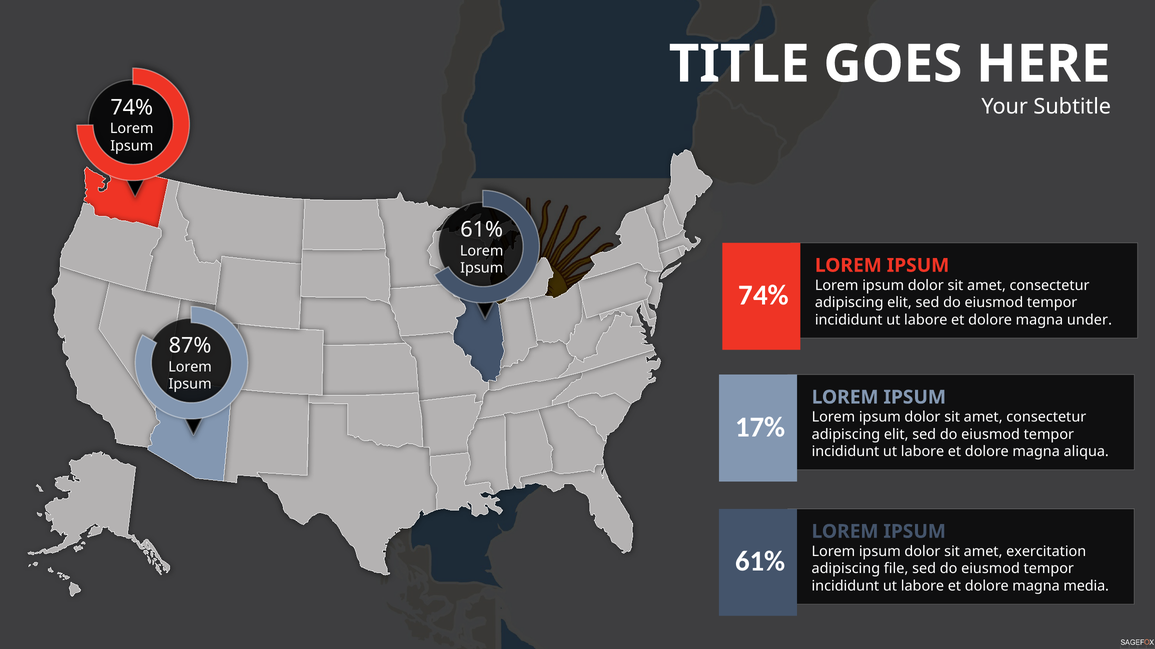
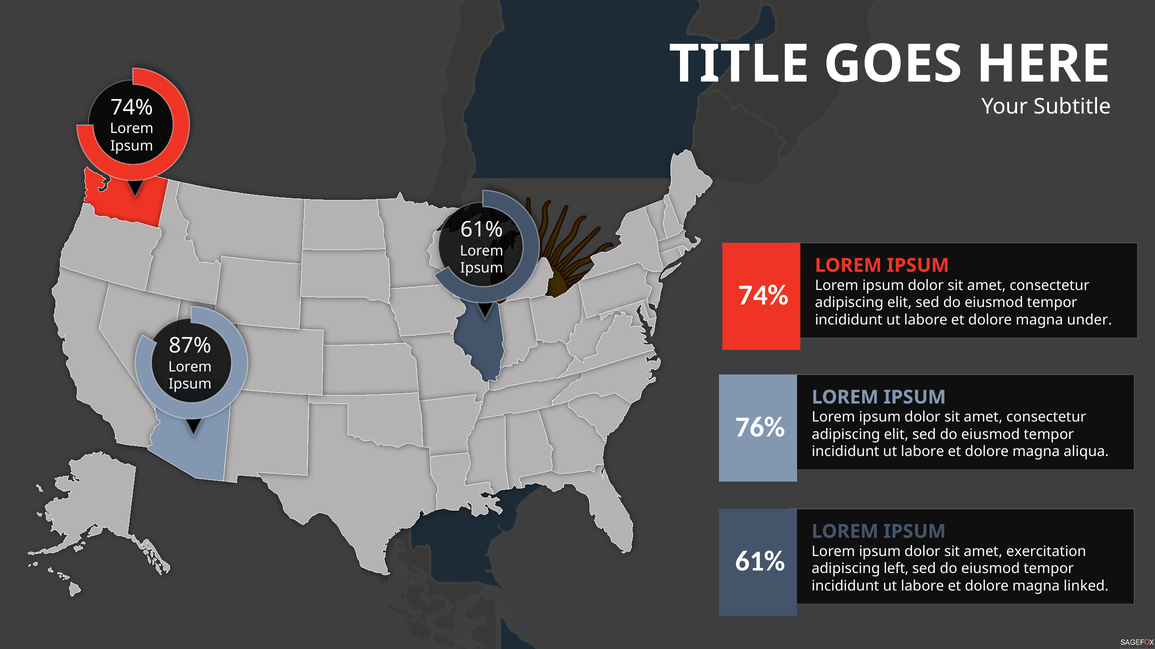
17%: 17% -> 76%
file: file -> left
media: media -> linked
